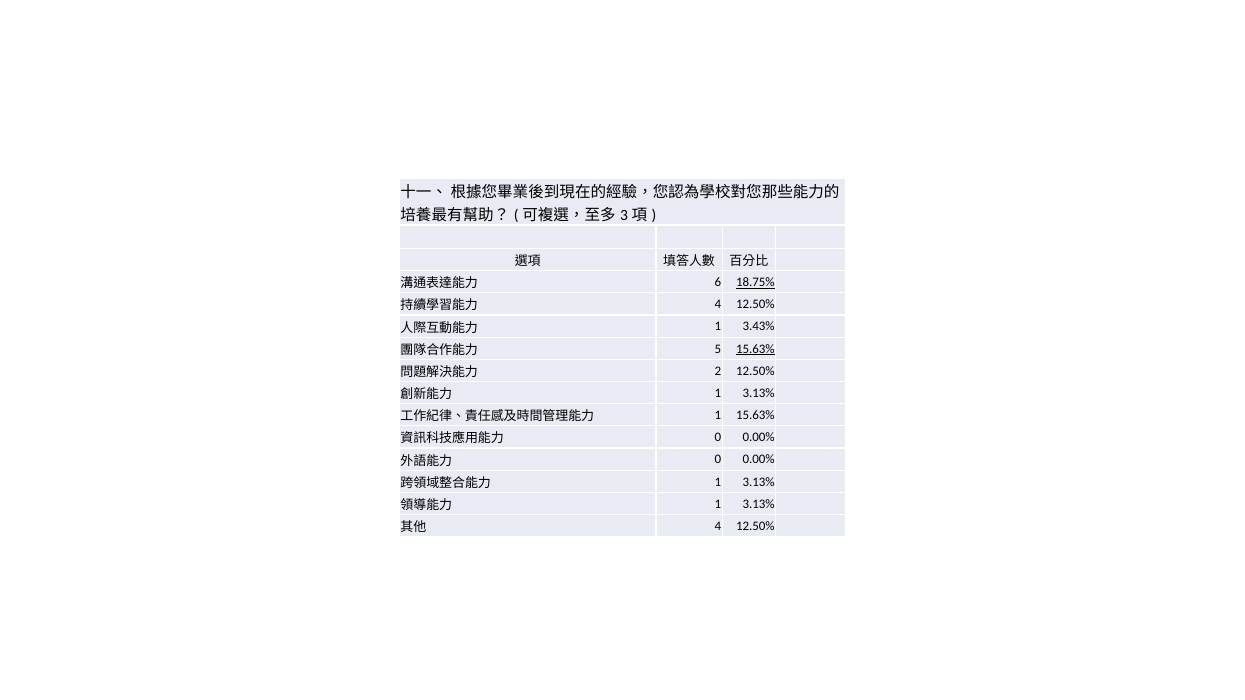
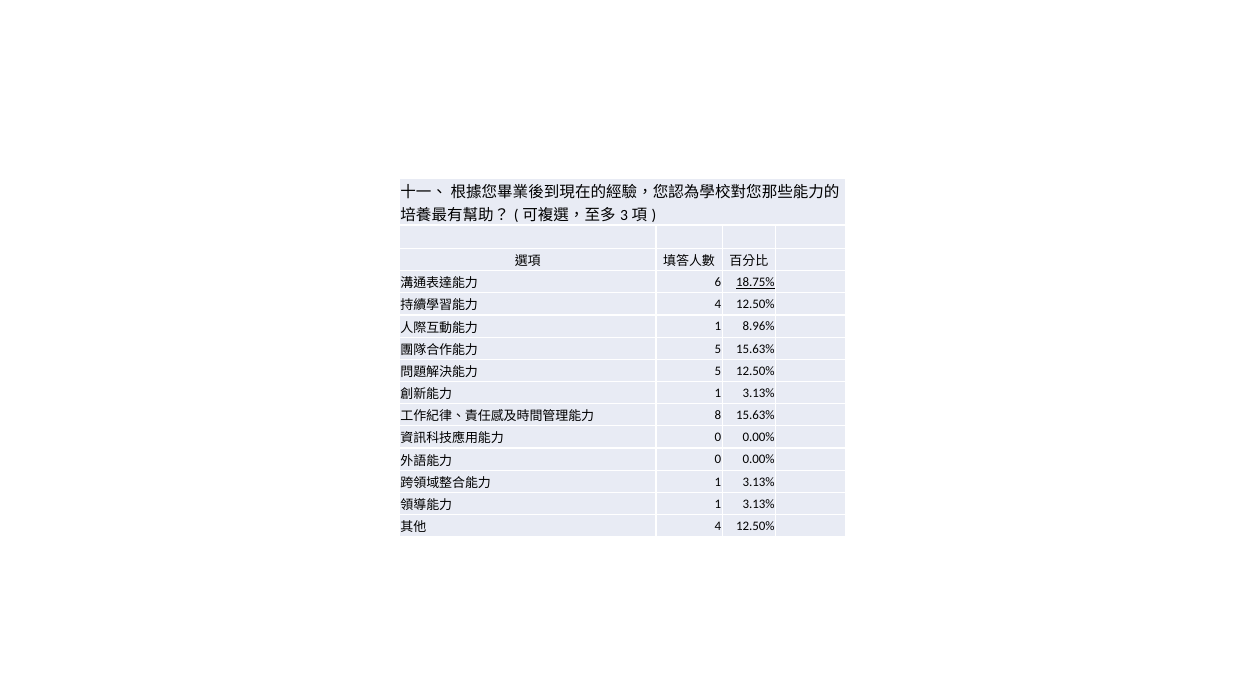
3.43%: 3.43% -> 8.96%
15.63% at (755, 349) underline: present -> none
2 at (718, 371): 2 -> 5
1 at (718, 415): 1 -> 8
